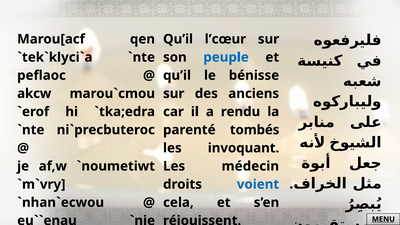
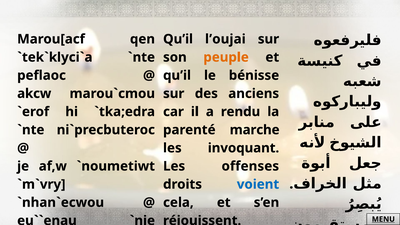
l’cœur: l’cœur -> l’oujai
peuple colour: blue -> orange
tombés: tombés -> marche
médecin: médecin -> offenses
